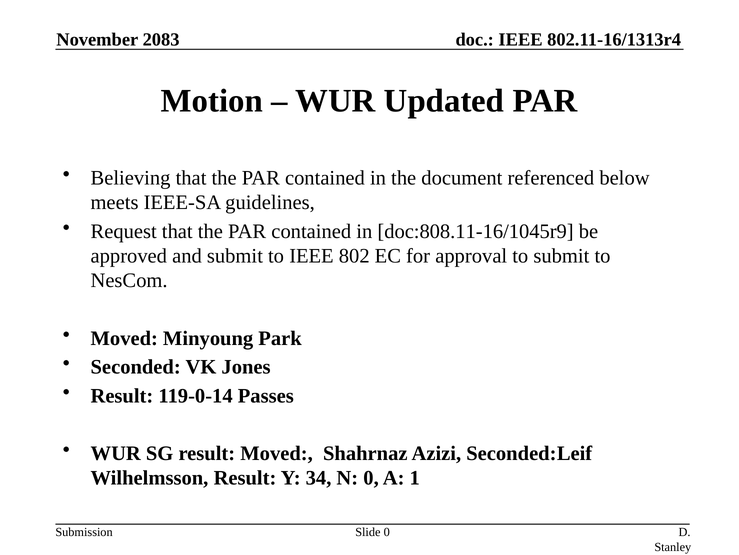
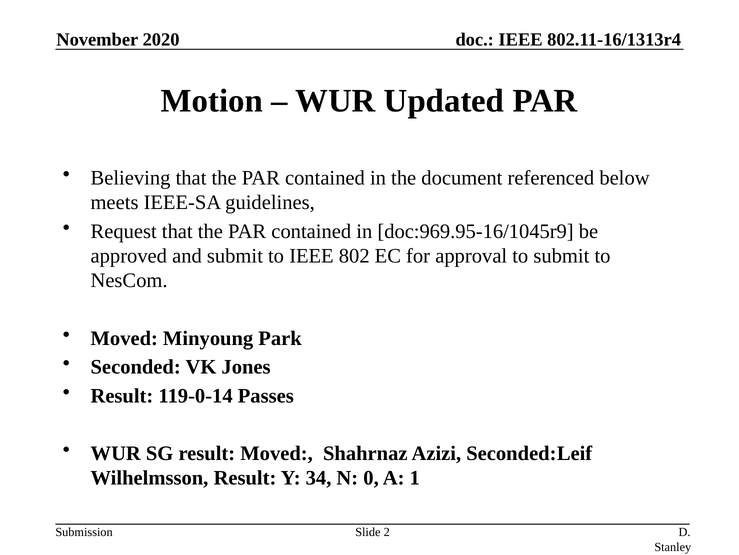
2083: 2083 -> 2020
doc:808.11-16/1045r9: doc:808.11-16/1045r9 -> doc:969.95-16/1045r9
Slide 0: 0 -> 2
